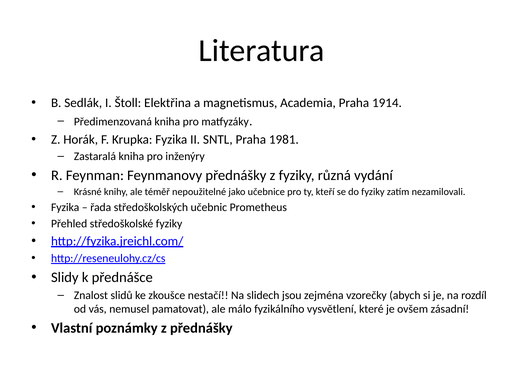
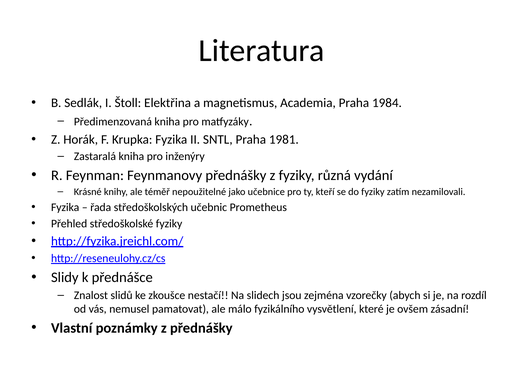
1914: 1914 -> 1984
